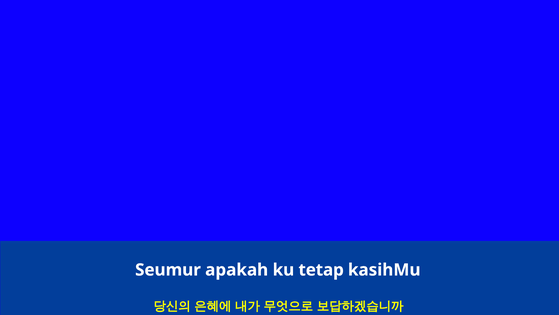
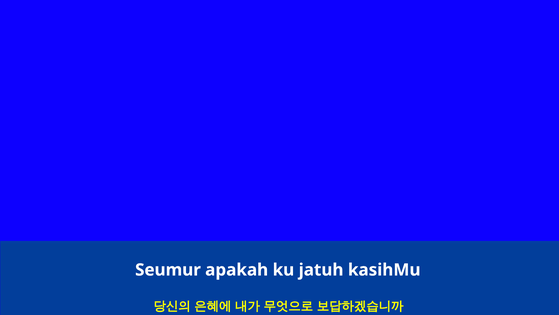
tetap: tetap -> jatuh
